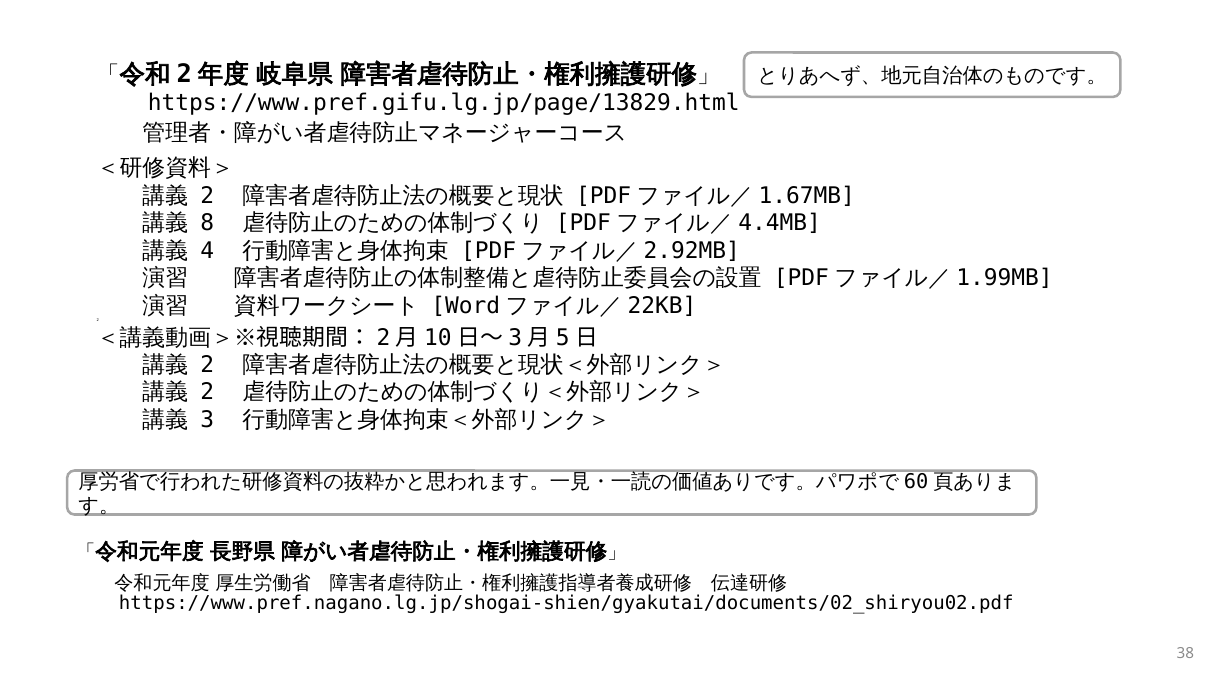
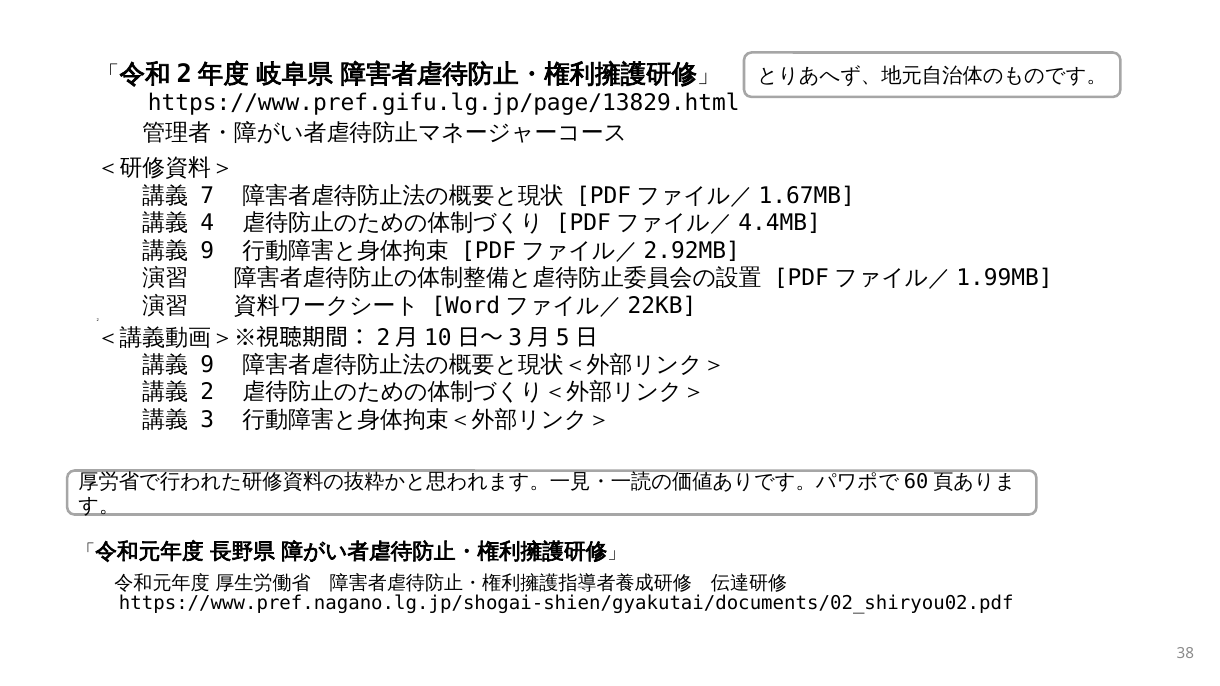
2 at (207, 196): 2 -> 7
8: 8 -> 4
4 at (207, 251): 4 -> 9
2 at (207, 365): 2 -> 9
